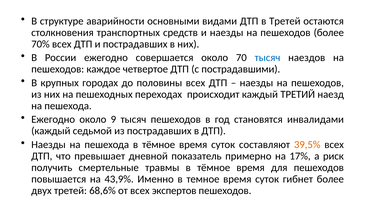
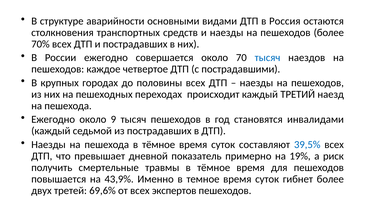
в Третей: Третей -> Россия
39,5% colour: orange -> blue
17%: 17% -> 19%
68,6%: 68,6% -> 69,6%
